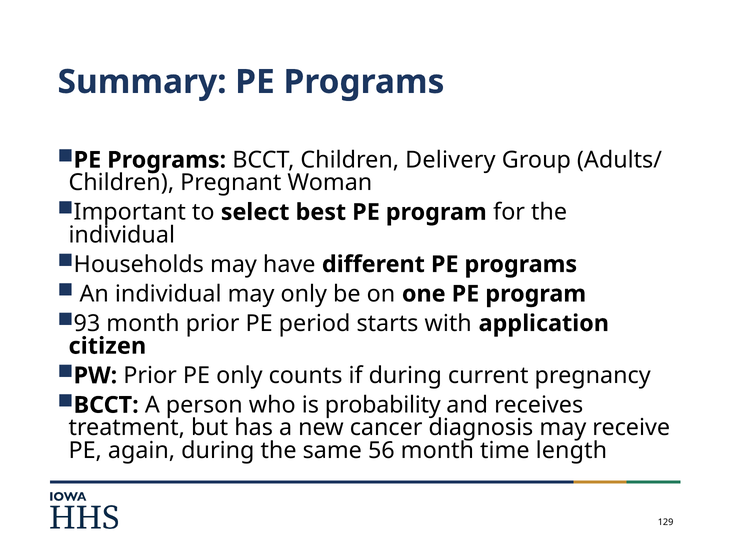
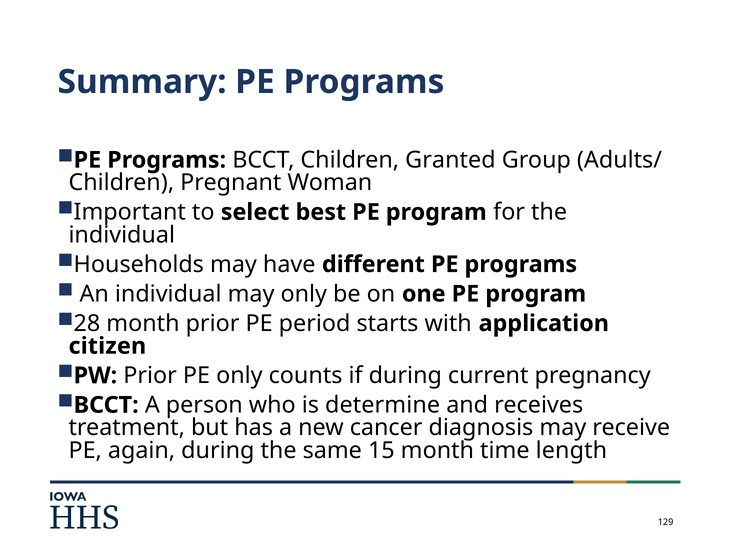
Delivery: Delivery -> Granted
93: 93 -> 28
probability: probability -> determine
56: 56 -> 15
